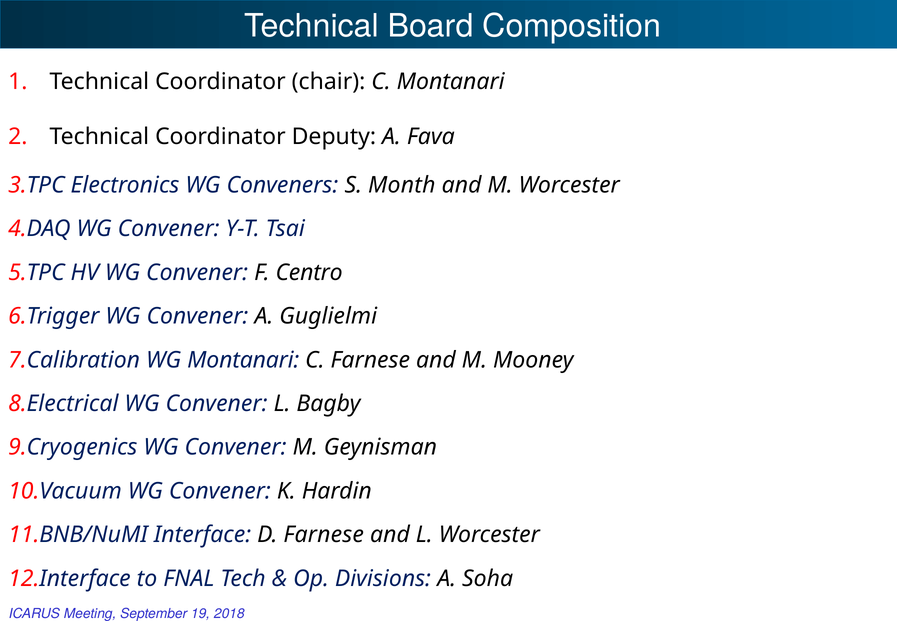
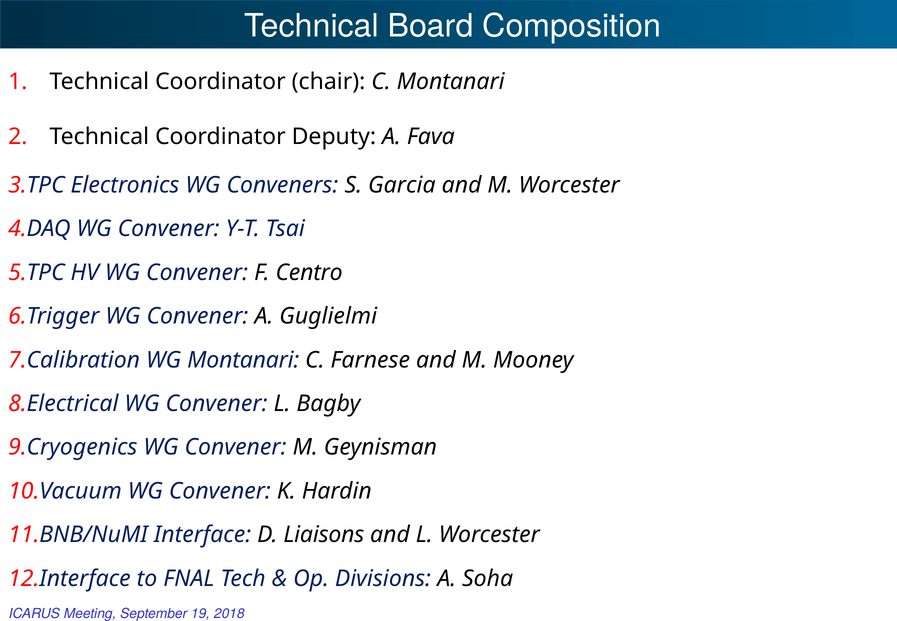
Month: Month -> Garcia
D Farnese: Farnese -> Liaisons
